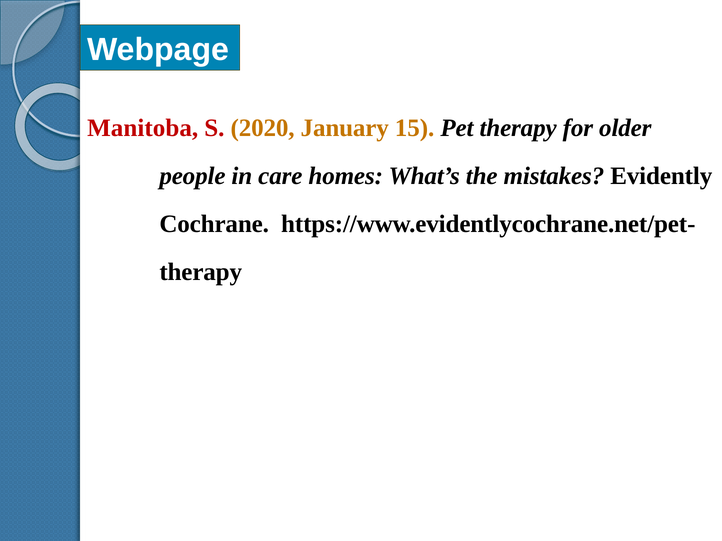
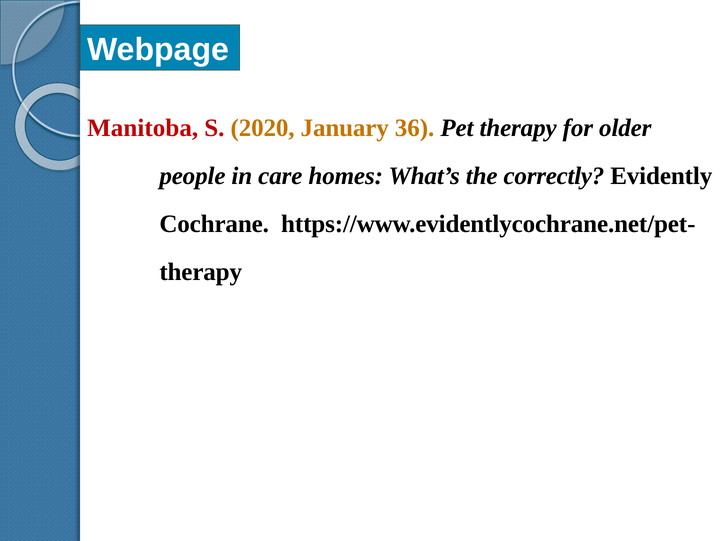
15: 15 -> 36
mistakes: mistakes -> correctly
